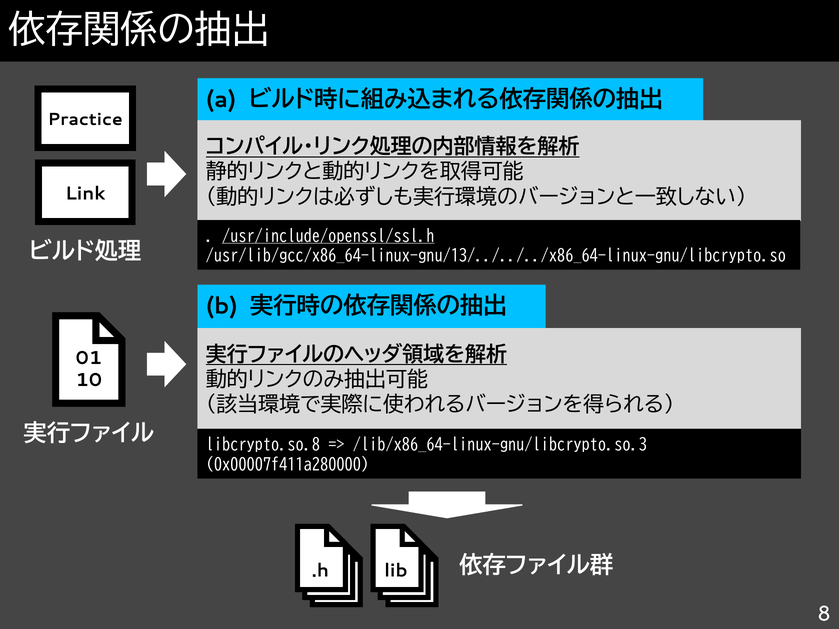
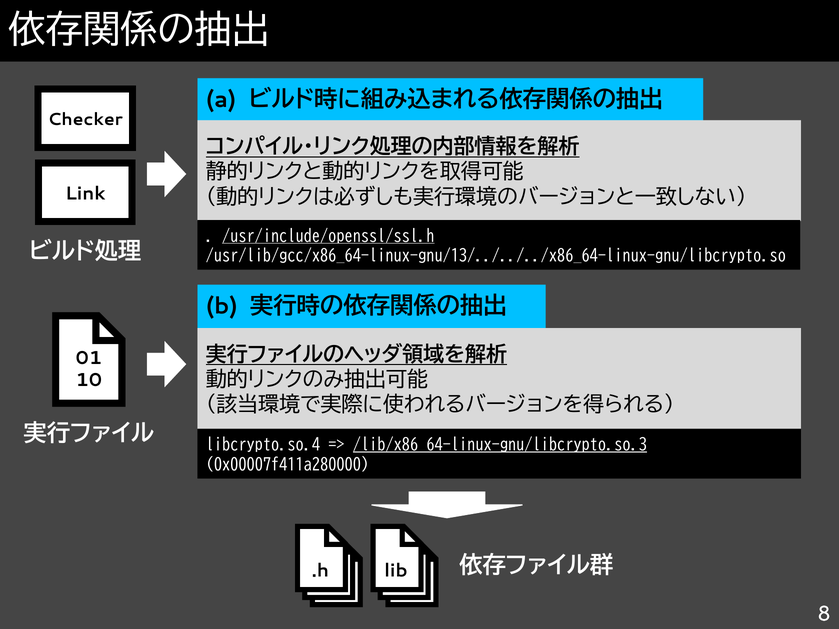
Practice: Practice -> Checker
libcrypto.so.8: libcrypto.so.8 -> libcrypto.so.4
/lib/x86_64-linux-gnu/libcrypto.so.3 underline: none -> present
